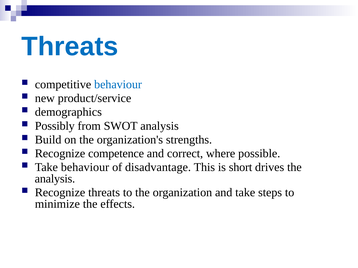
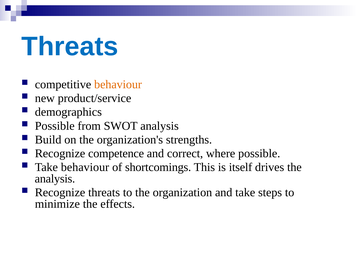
behaviour at (118, 85) colour: blue -> orange
Possibly at (55, 126): Possibly -> Possible
disadvantage: disadvantage -> shortcomings
short: short -> itself
